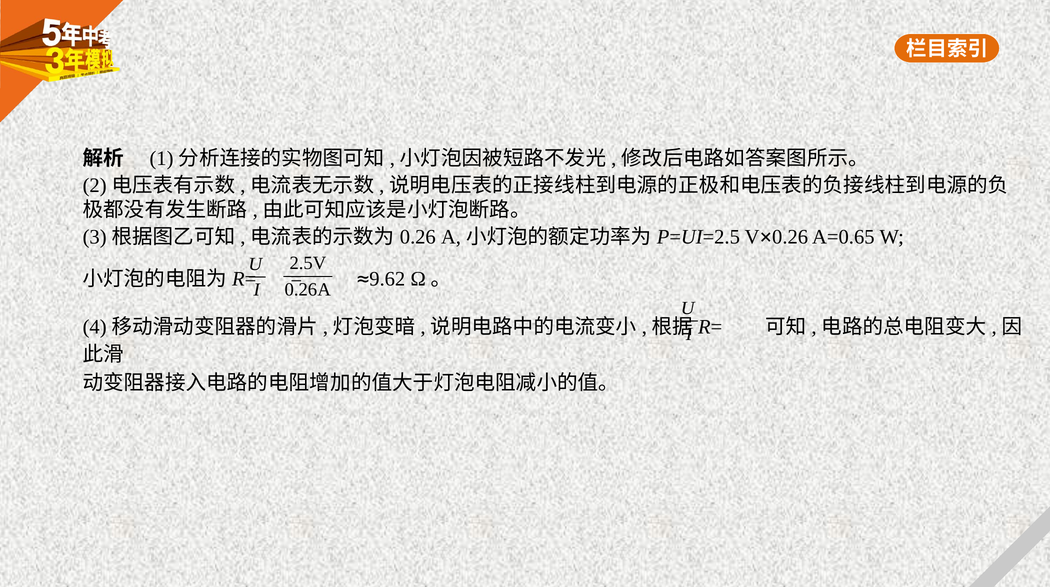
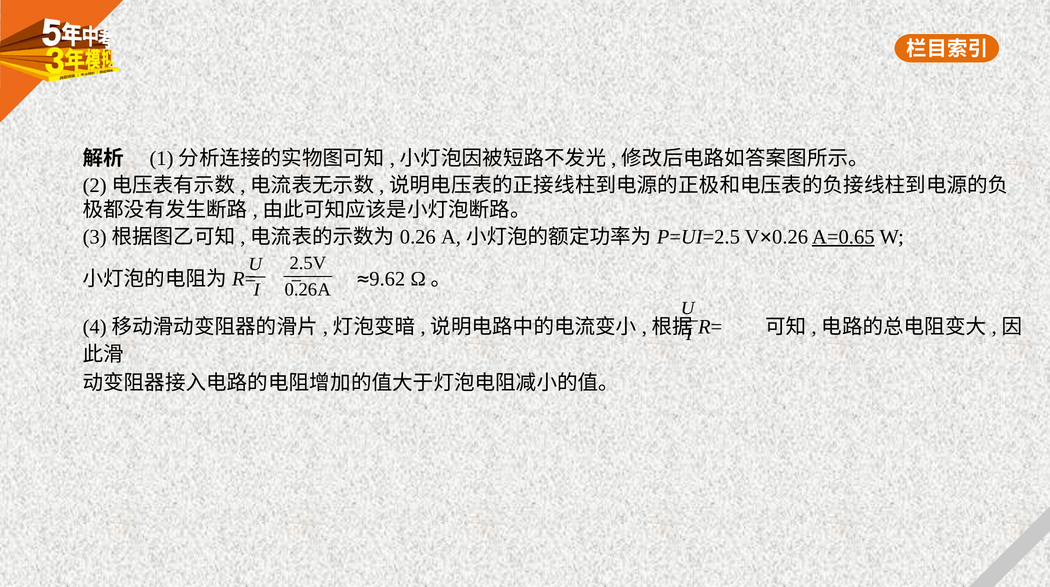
A=0.65 underline: none -> present
